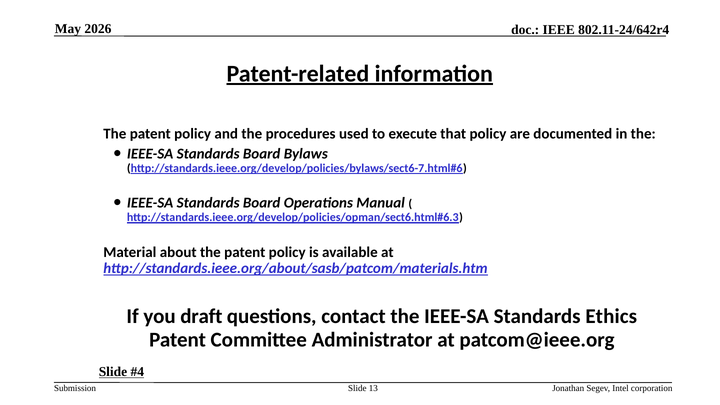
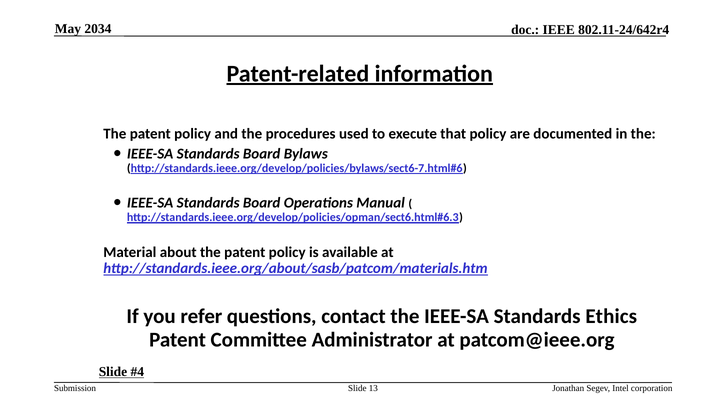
2026: 2026 -> 2034
draft: draft -> refer
